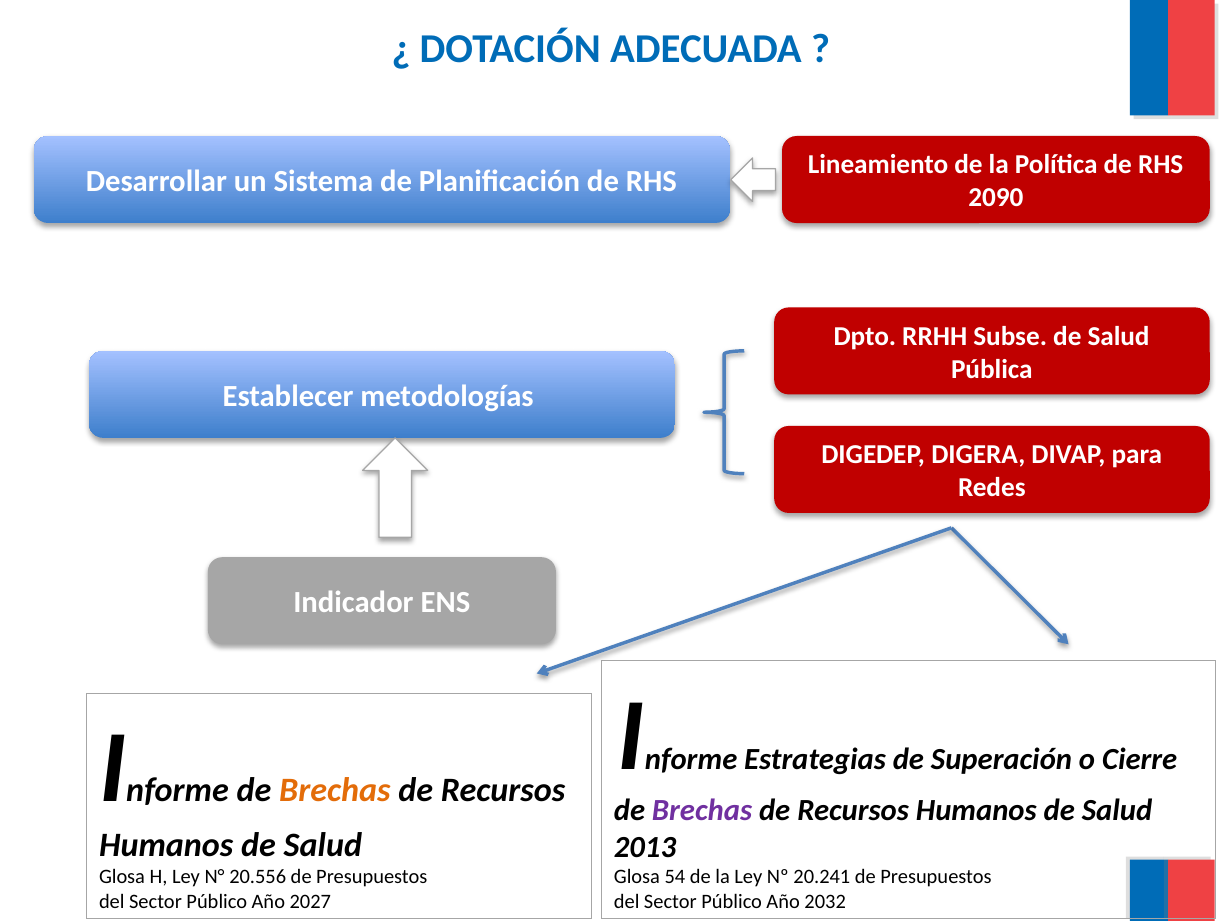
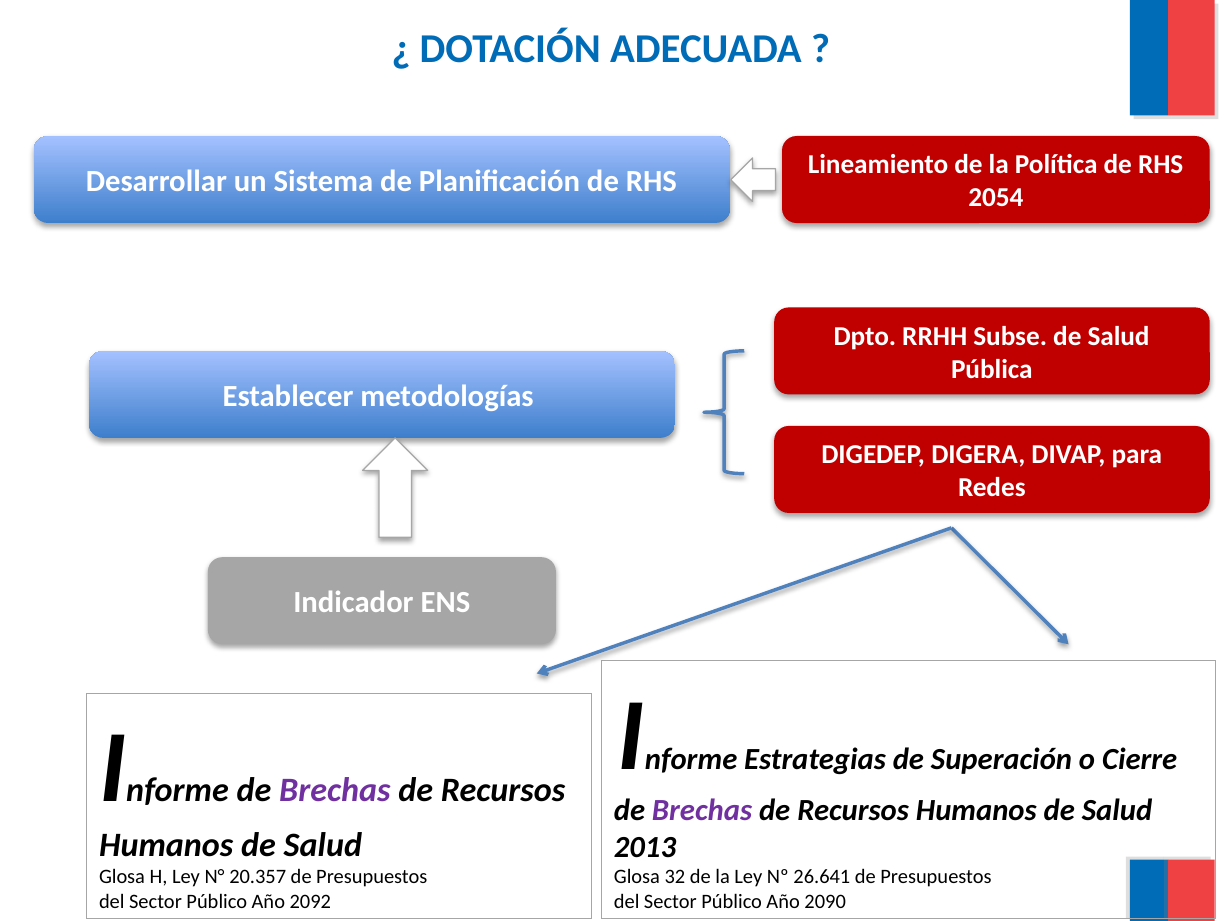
2090: 2090 -> 2054
Brechas at (335, 790) colour: orange -> purple
20.556: 20.556 -> 20.357
54: 54 -> 32
20.241: 20.241 -> 26.641
2027: 2027 -> 2092
2032: 2032 -> 2090
